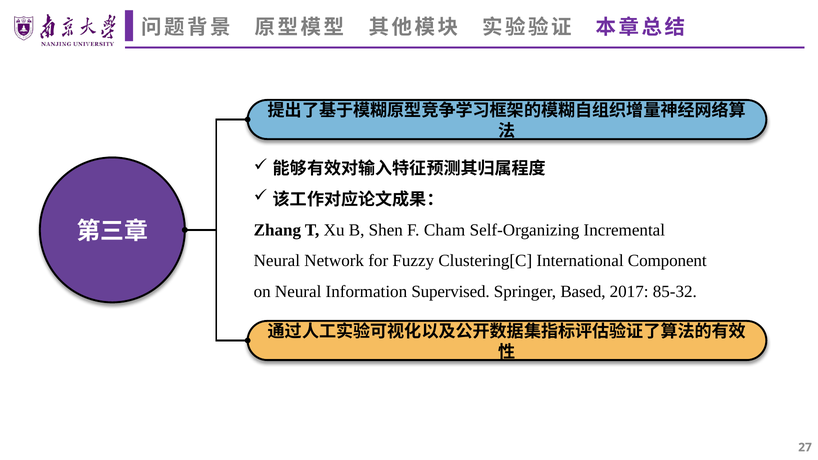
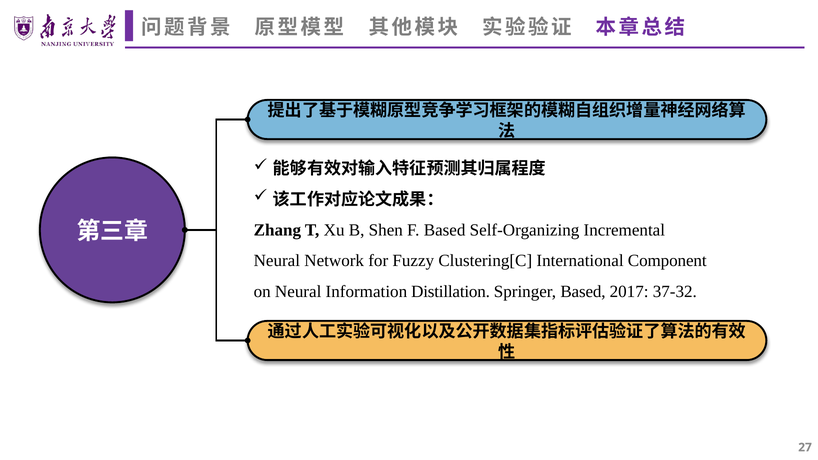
F Cham: Cham -> Based
Supervised: Supervised -> Distillation
85-32: 85-32 -> 37-32
